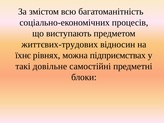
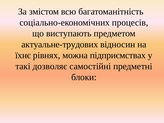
життєвих-трудових: життєвих-трудових -> актуальне-трудових
довільне: довільне -> дозволяє
